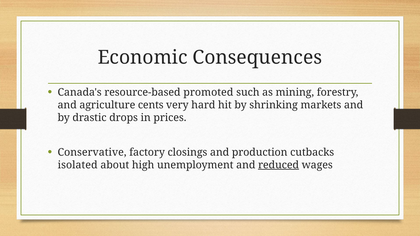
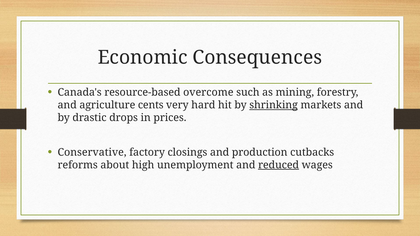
promoted: promoted -> overcome
shrinking underline: none -> present
isolated: isolated -> reforms
